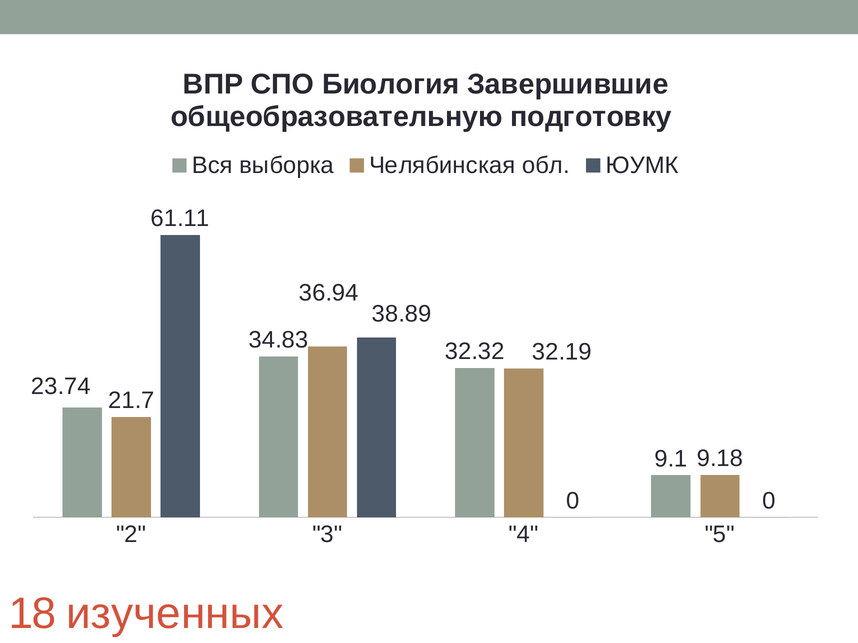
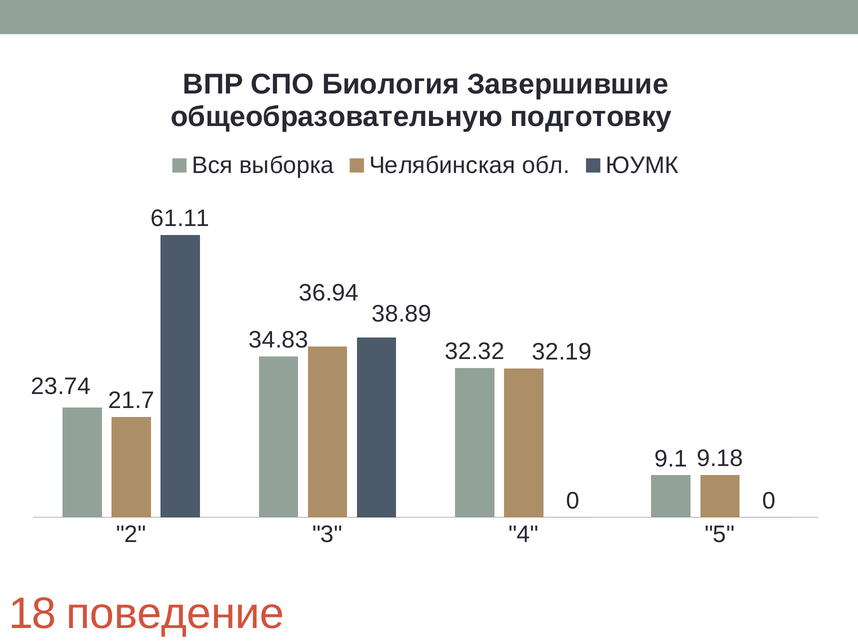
изученных: изученных -> поведение
